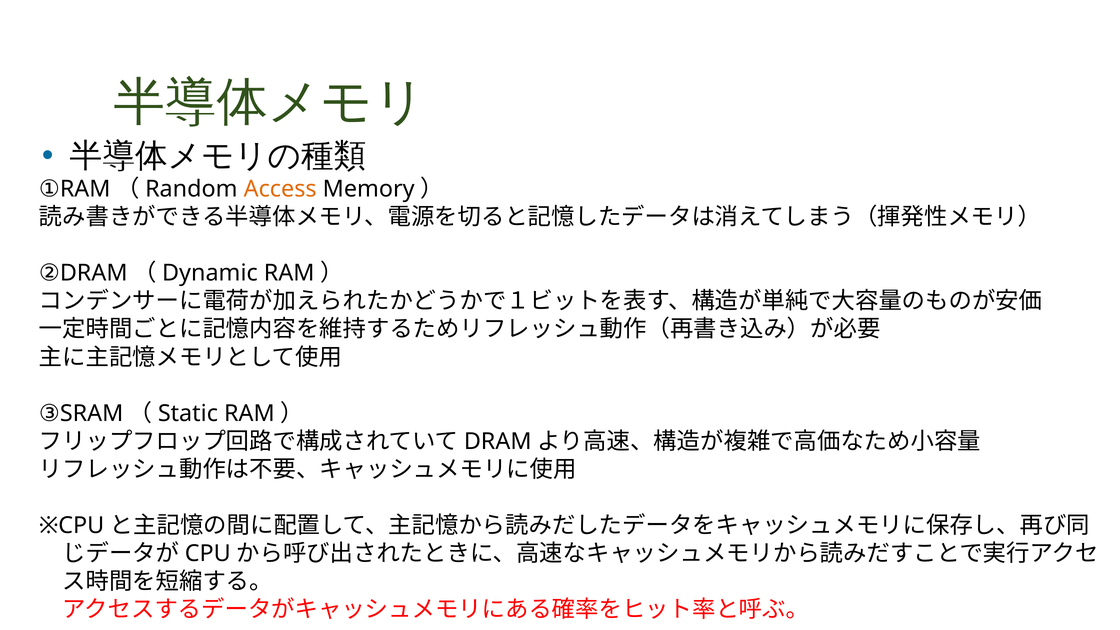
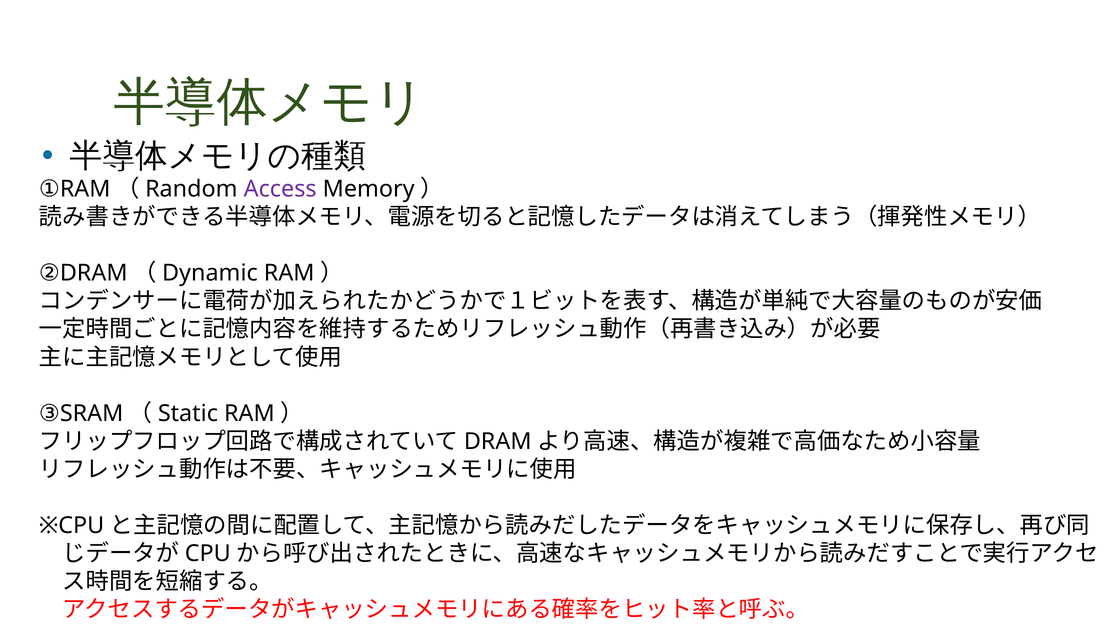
Access colour: orange -> purple
